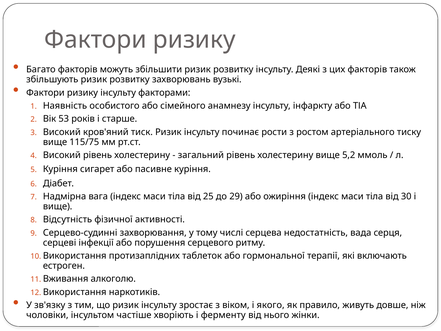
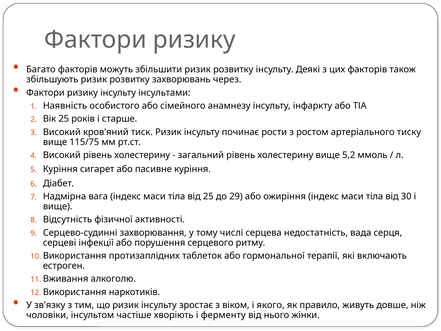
вузькі: вузькі -> через
факторами: факторами -> інсультами
Вік 53: 53 -> 25
